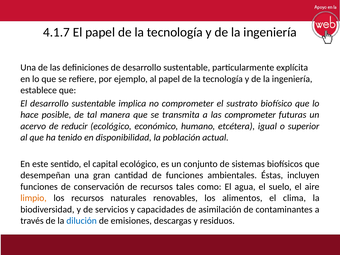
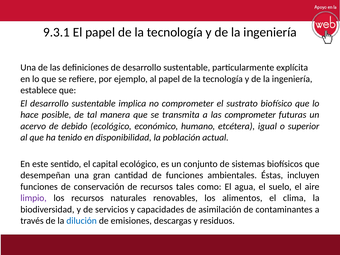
4.1.7: 4.1.7 -> 9.3.1
reducir: reducir -> debido
limpio colour: orange -> purple
